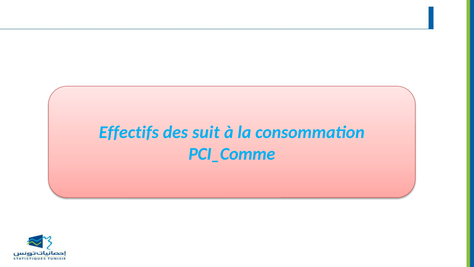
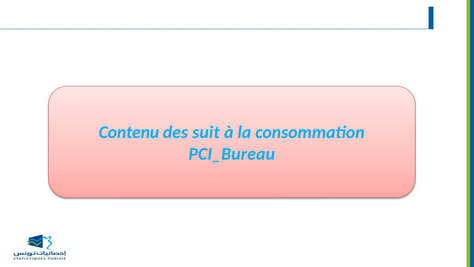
Effectifs: Effectifs -> Contenu
PCI_Comme: PCI_Comme -> PCI_Bureau
